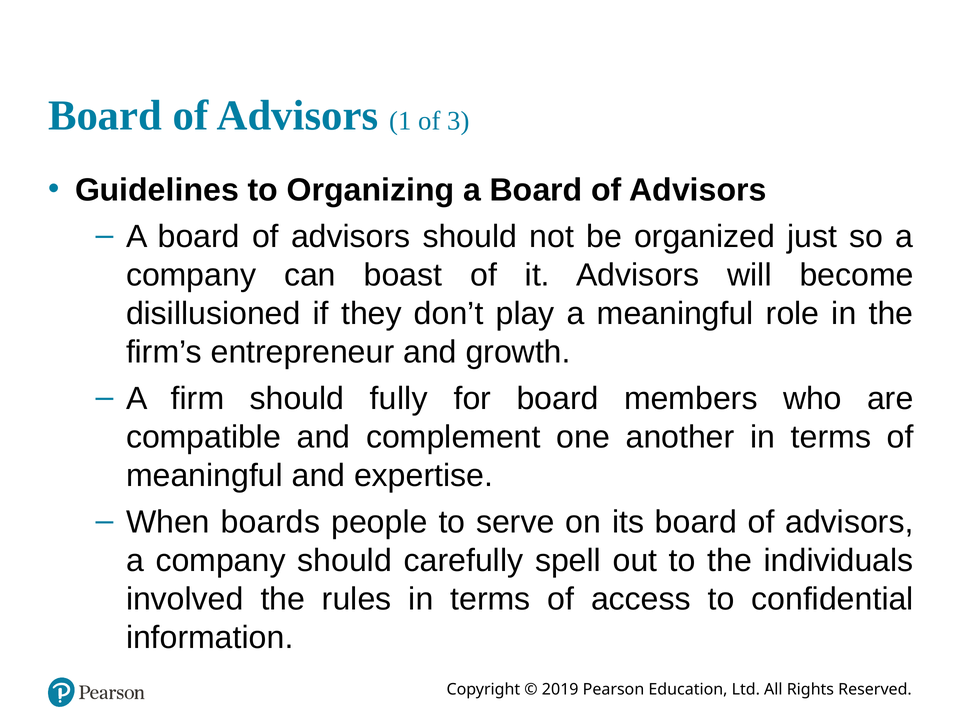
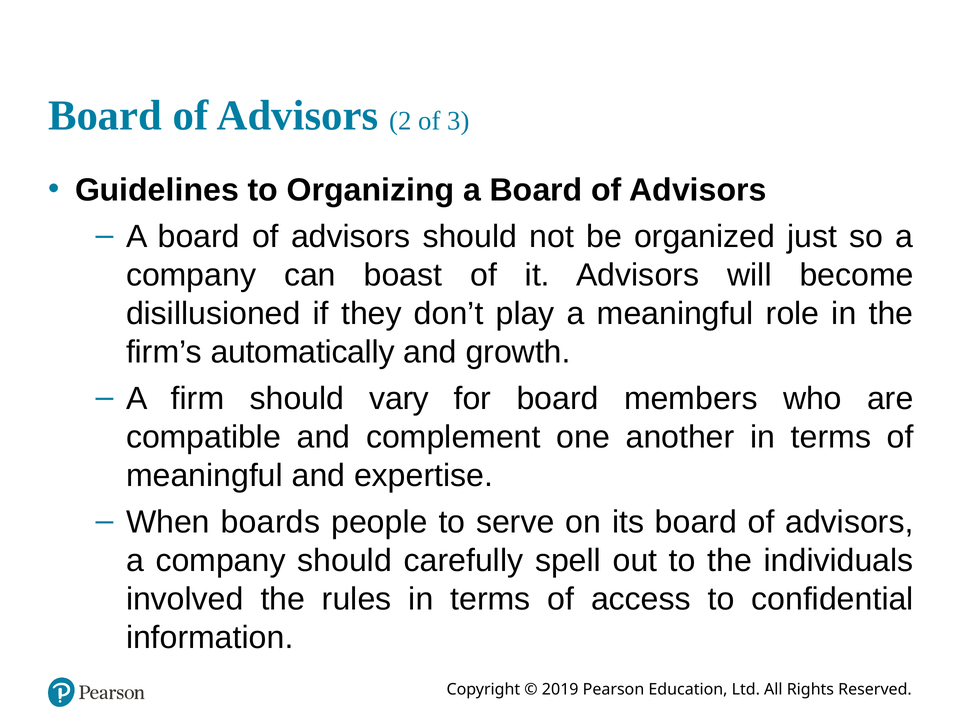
1: 1 -> 2
entrepreneur: entrepreneur -> automatically
fully: fully -> vary
